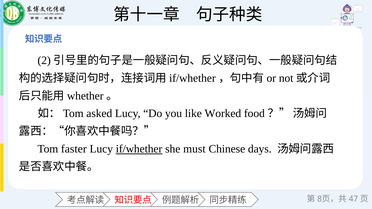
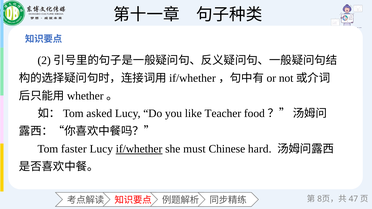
Worked: Worked -> Teacher
days: days -> hard
